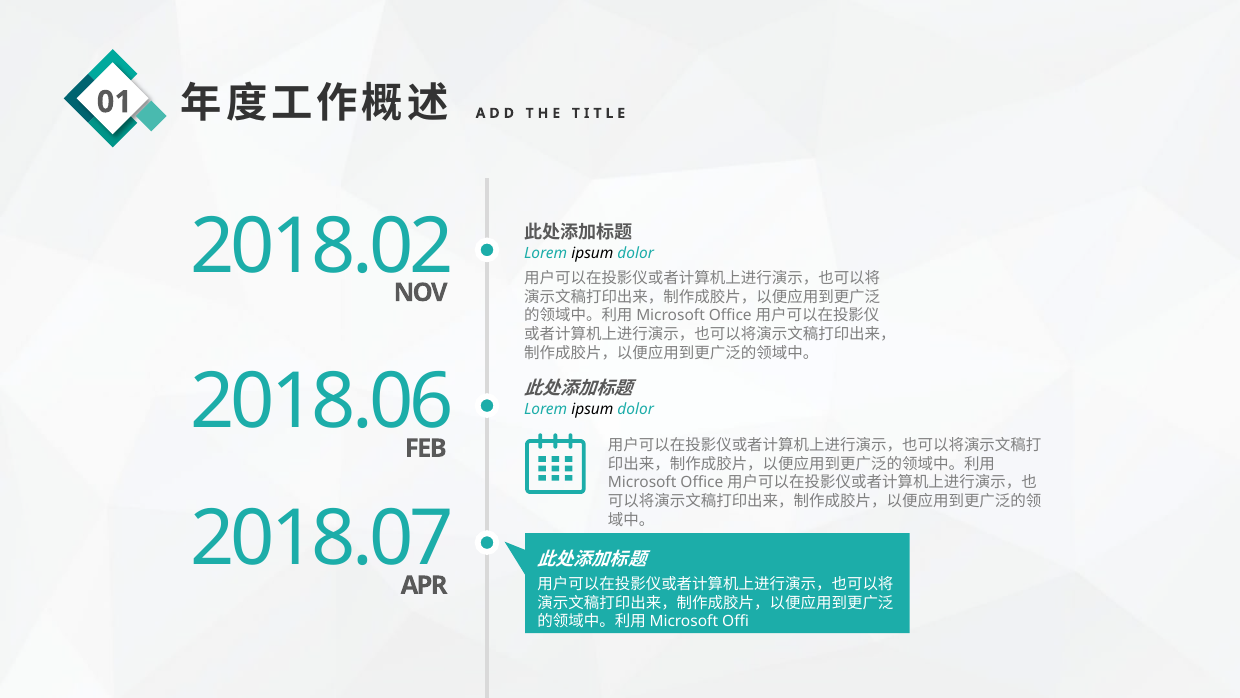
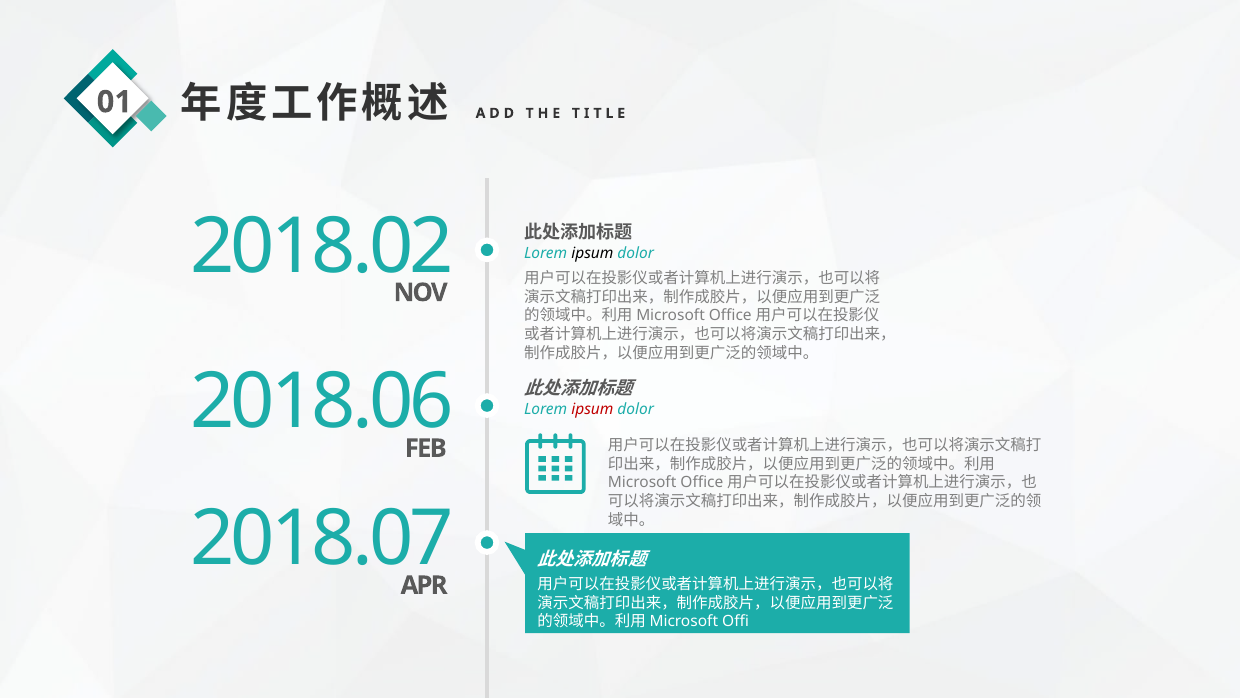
ipsum at (592, 409) colour: black -> red
